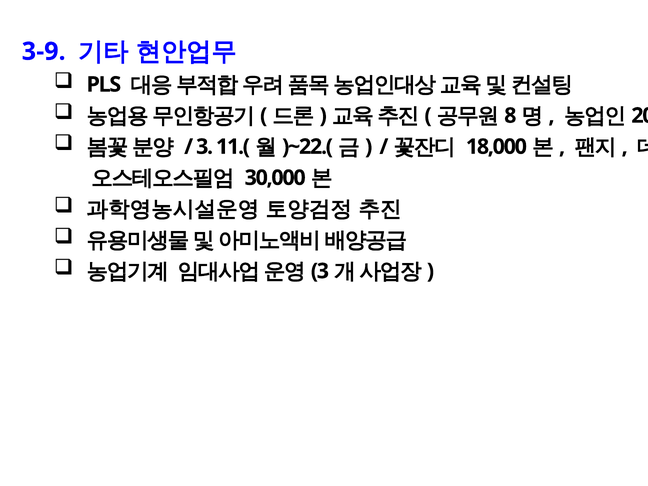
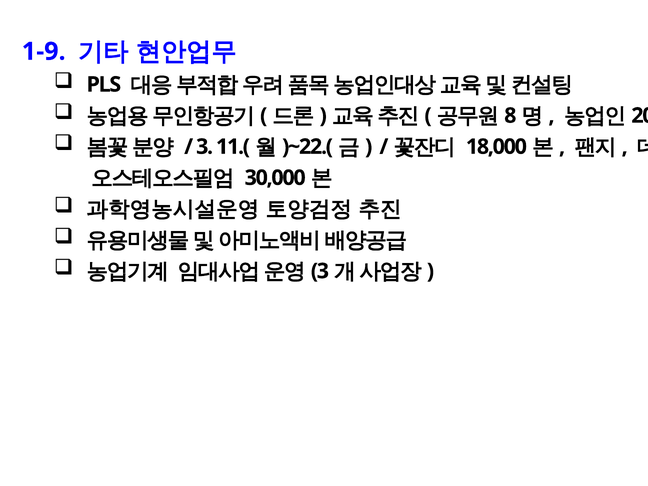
3-9: 3-9 -> 1-9
